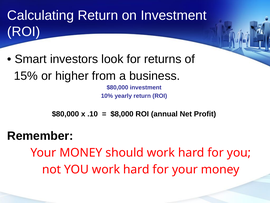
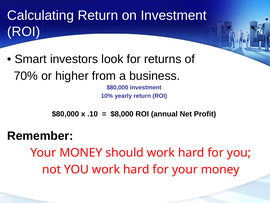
15%: 15% -> 70%
